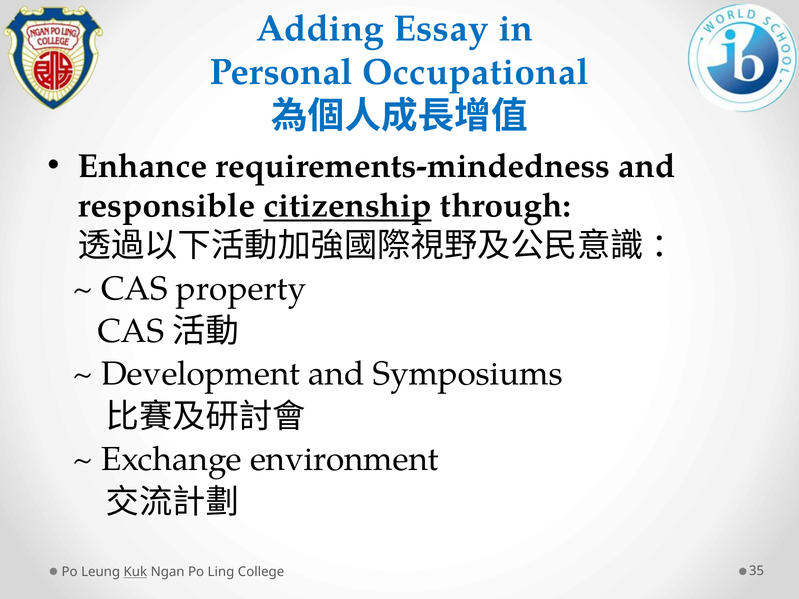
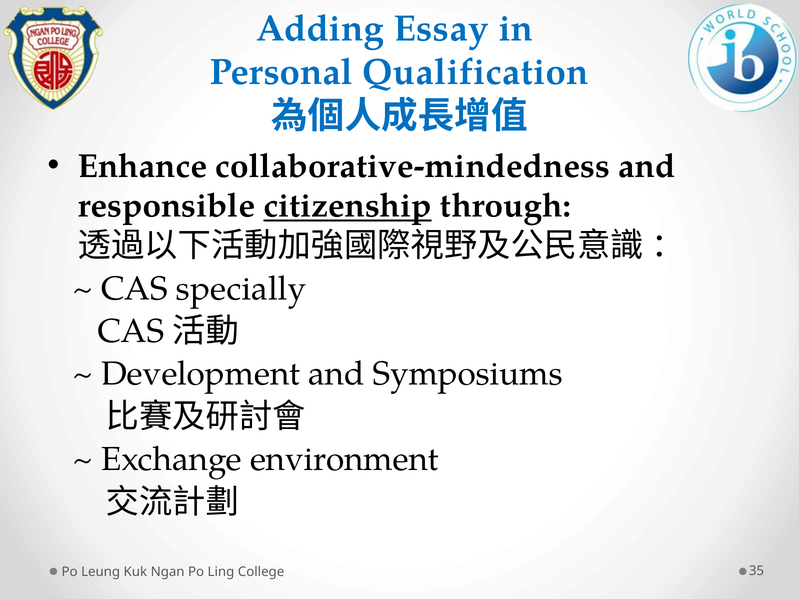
Occupational: Occupational -> Qualification
requirements-mindedness: requirements-mindedness -> collaborative-mindedness
property: property -> specially
Kuk underline: present -> none
